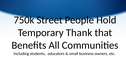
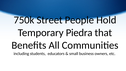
Thank: Thank -> Piedra
